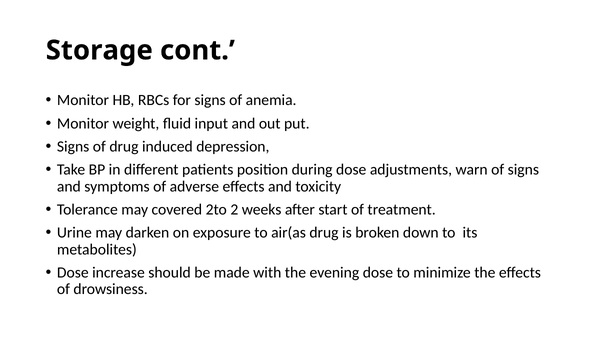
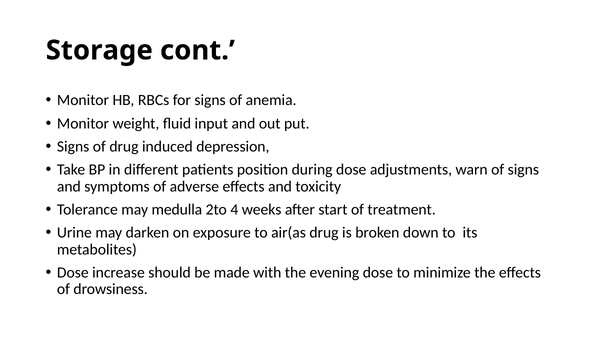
covered: covered -> medulla
2: 2 -> 4
